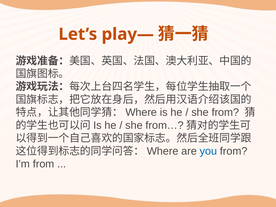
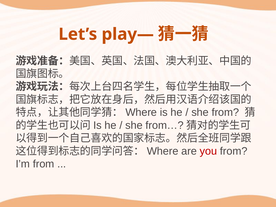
you colour: blue -> red
